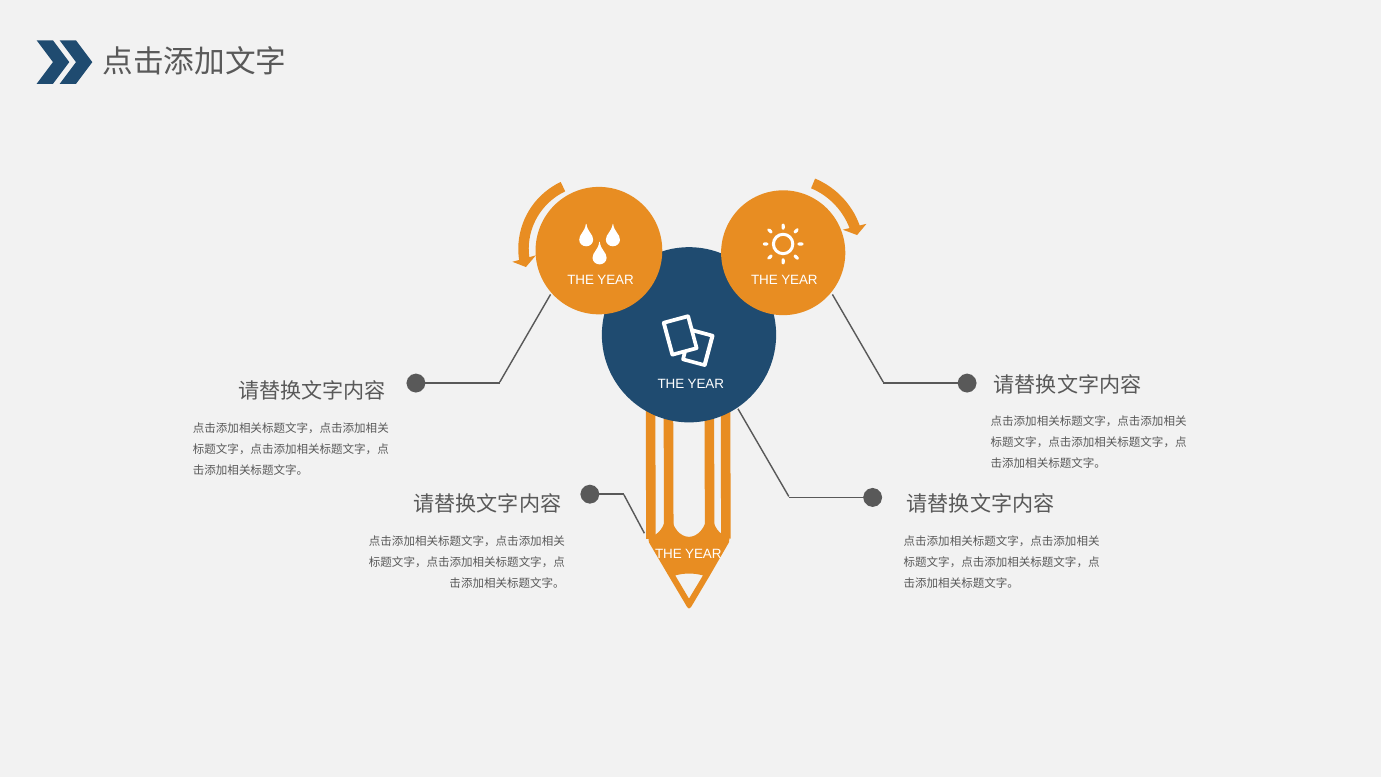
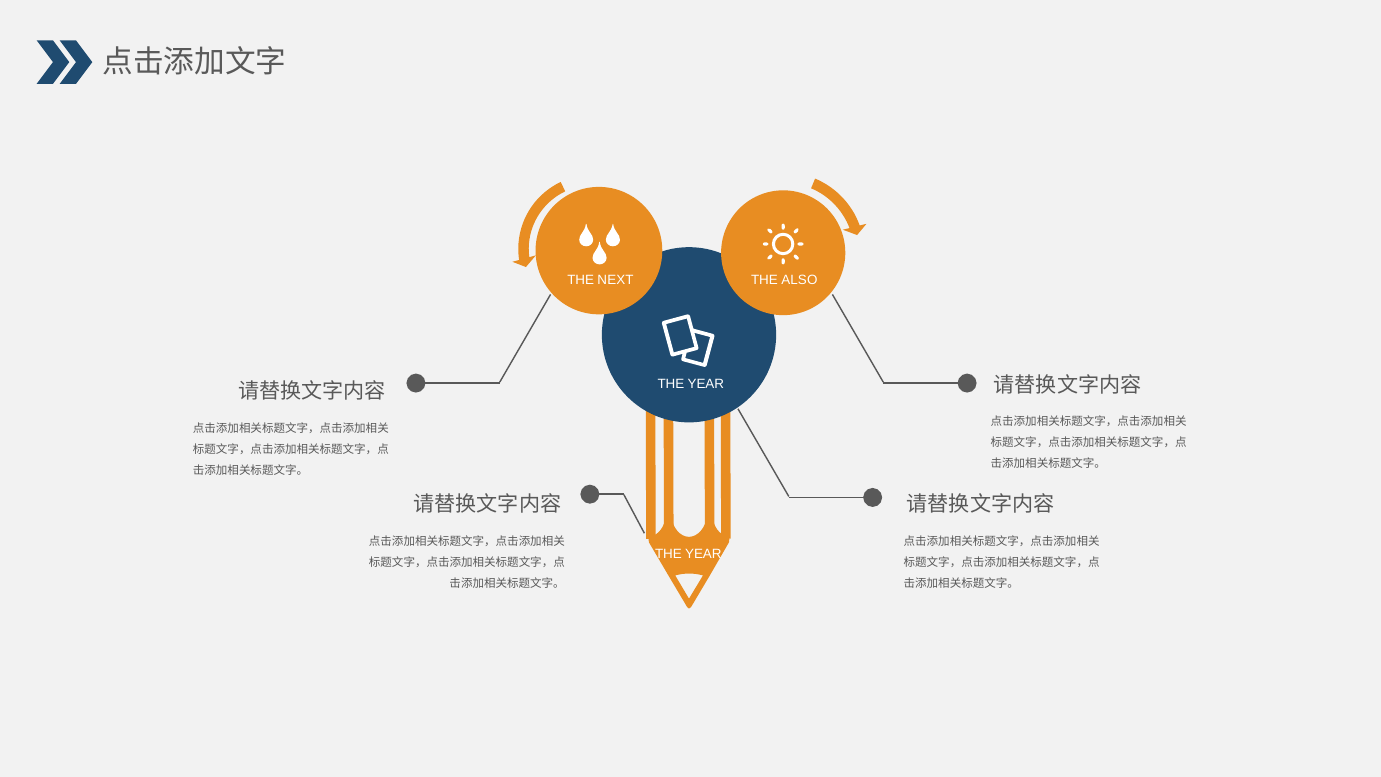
YEAR at (616, 280): YEAR -> NEXT
YEAR at (799, 280): YEAR -> ALSO
